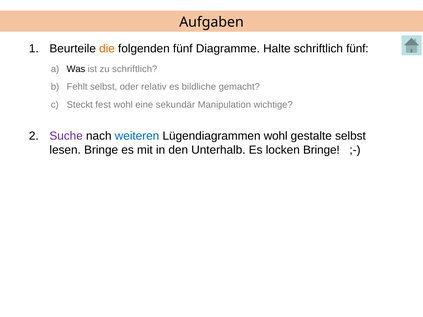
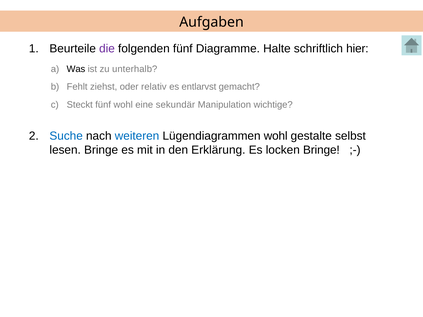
die colour: orange -> purple
schriftlich fünf: fünf -> hier
zu schriftlich: schriftlich -> unterhalb
Fehlt selbst: selbst -> ziehst
bildliche: bildliche -> entlarvst
Steckt fest: fest -> fünf
Suche colour: purple -> blue
Unterhalb: Unterhalb -> Erklärung
